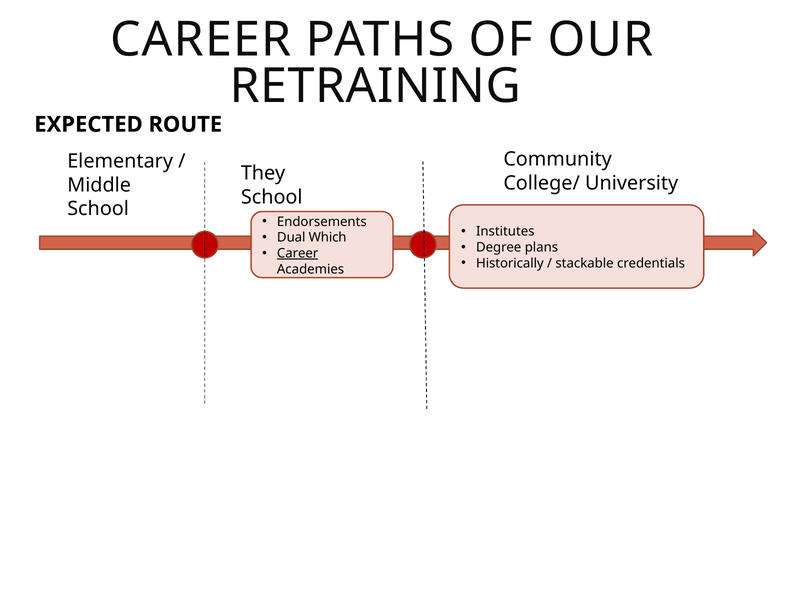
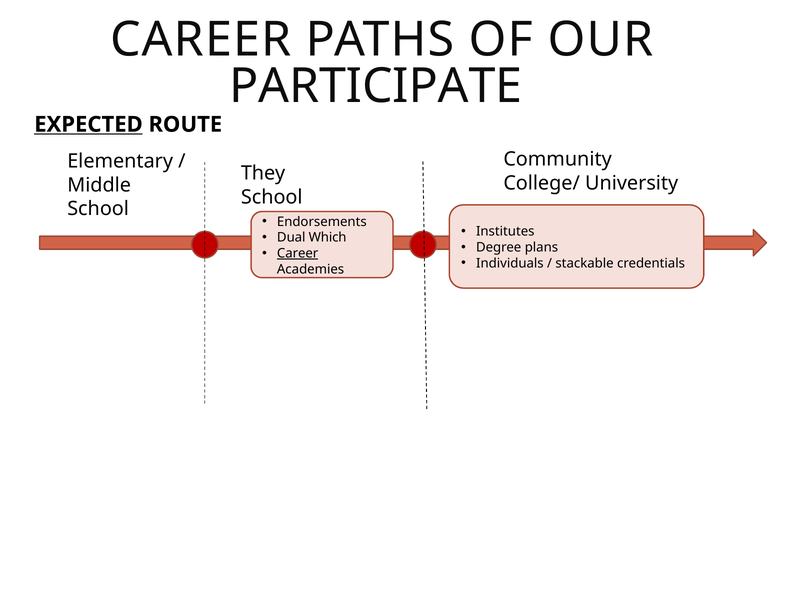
RETRAINING: RETRAINING -> PARTICIPATE
EXPECTED underline: none -> present
Historically: Historically -> Individuals
